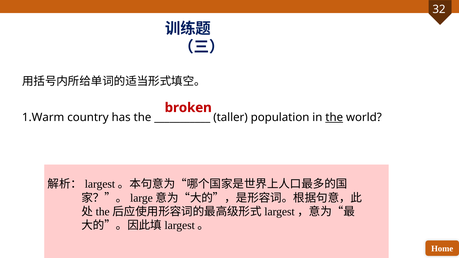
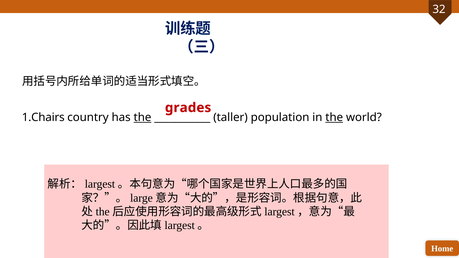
broken: broken -> grades
1.Warm: 1.Warm -> 1.Chairs
the at (142, 117) underline: none -> present
